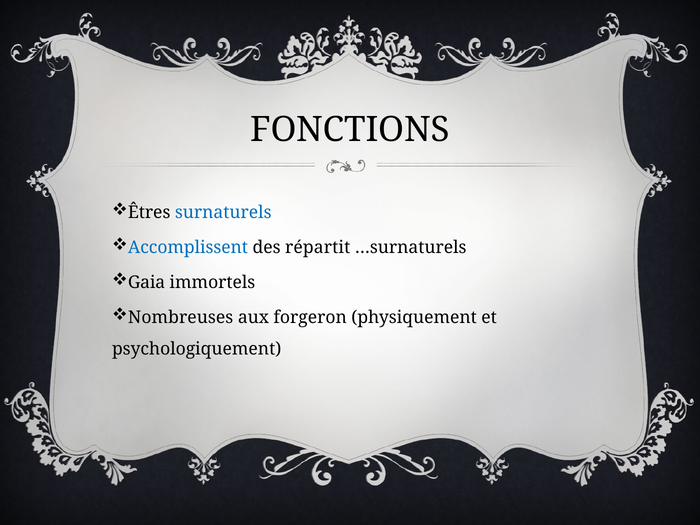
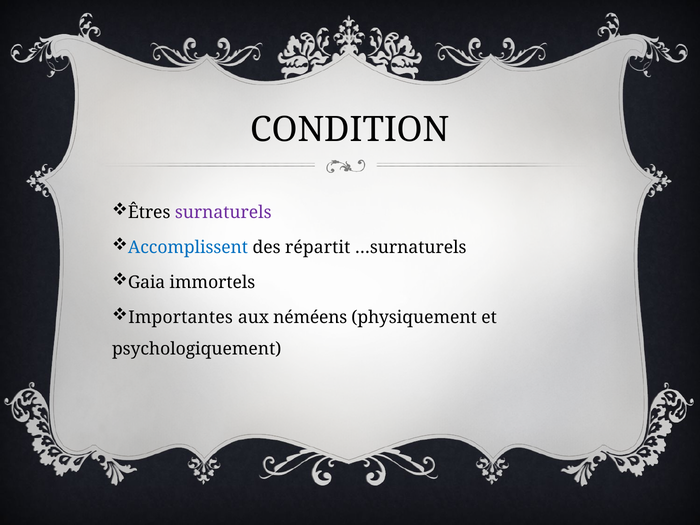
FONCTIONS: FONCTIONS -> CONDITION
surnaturels colour: blue -> purple
Nombreuses: Nombreuses -> Importantes
forgeron: forgeron -> néméens
